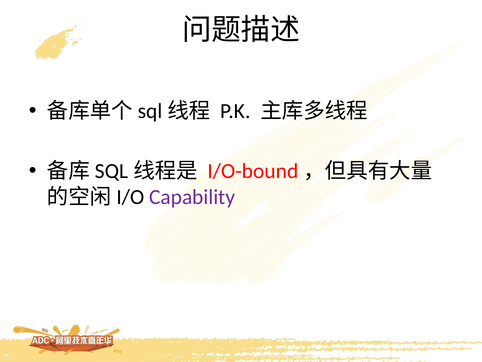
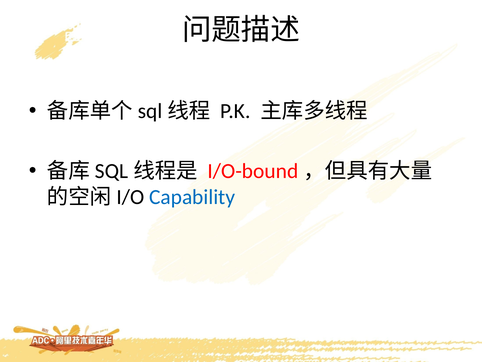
Capability colour: purple -> blue
